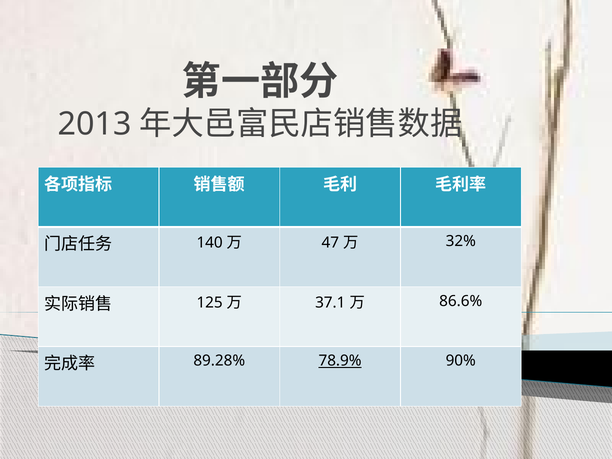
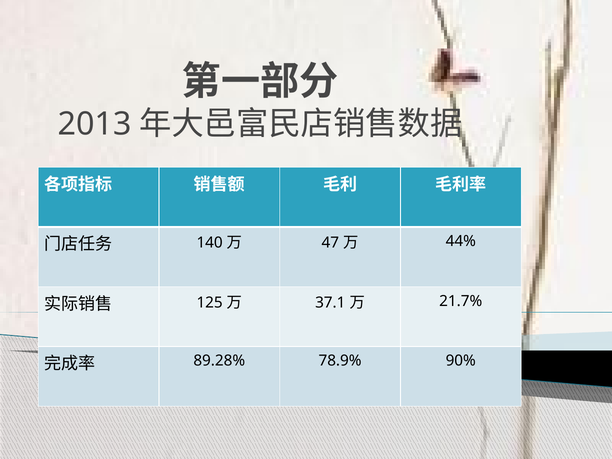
32%: 32% -> 44%
86.6%: 86.6% -> 21.7%
78.9% underline: present -> none
